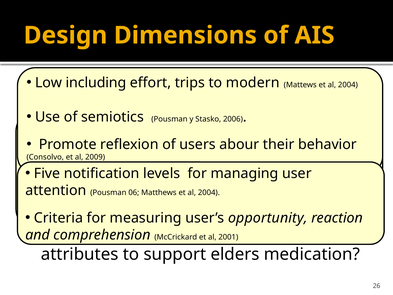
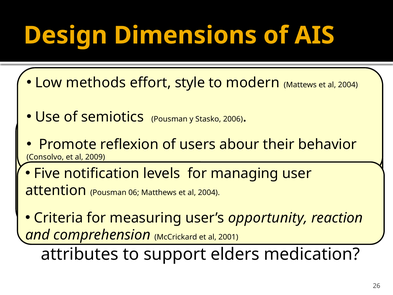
including: including -> methods
trips at (190, 83): trips -> style
